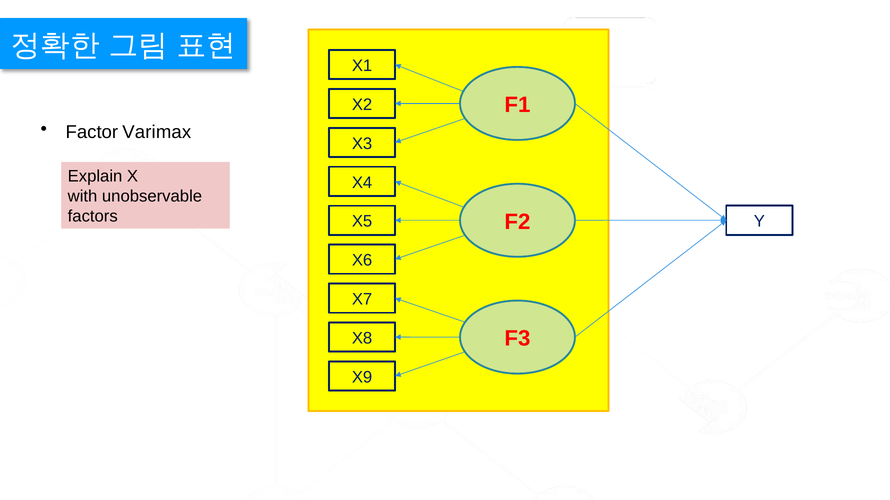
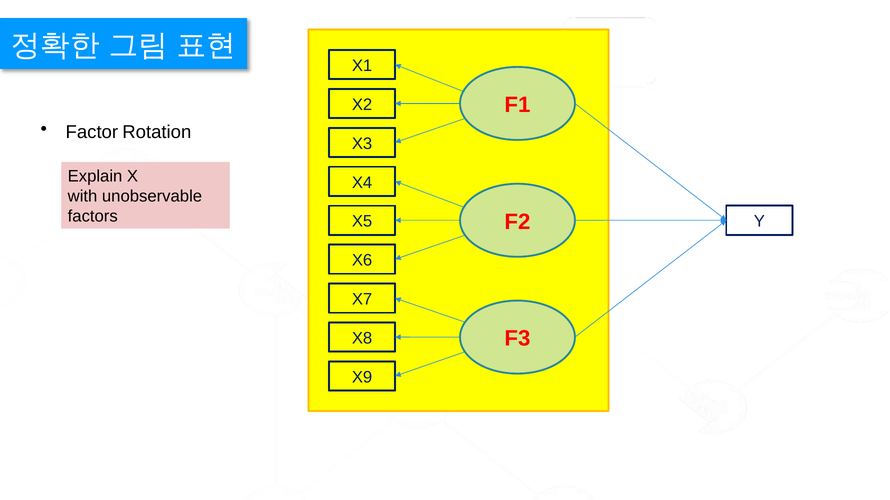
Varimax: Varimax -> Rotation
